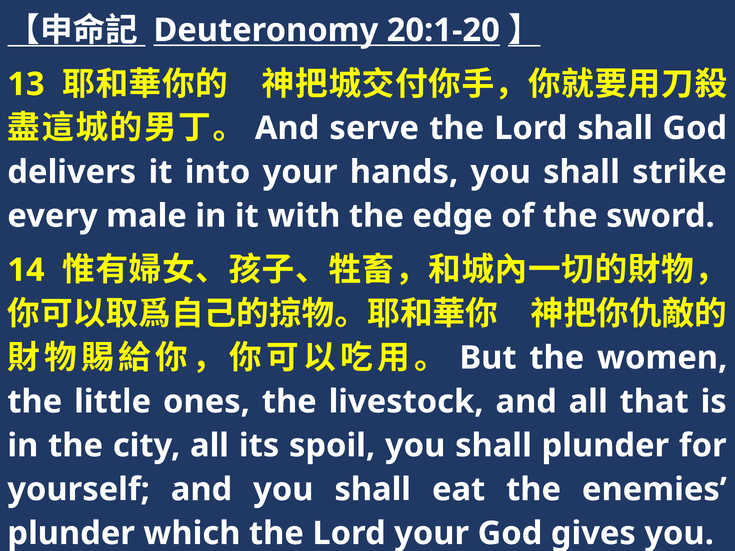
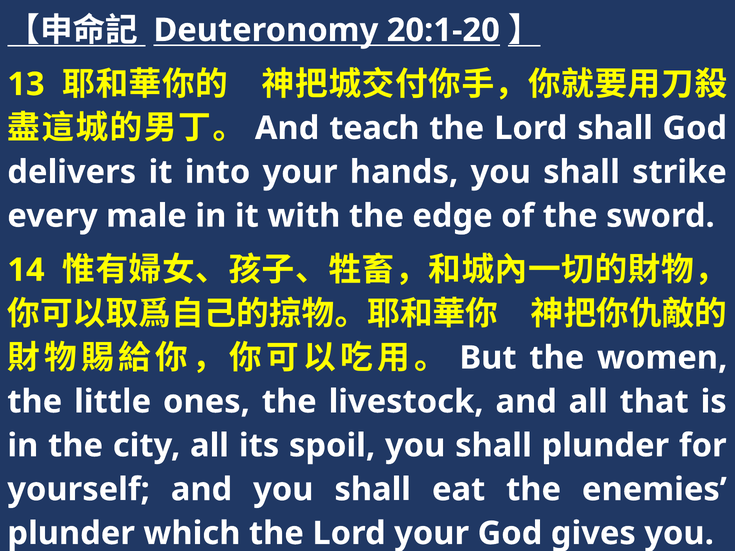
serve: serve -> teach
